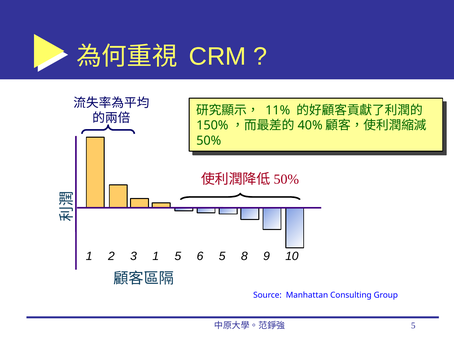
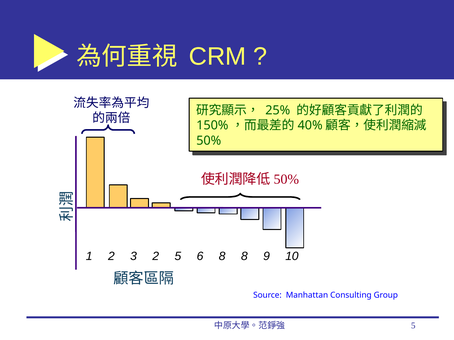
11%: 11% -> 25%
3 1: 1 -> 2
6 5: 5 -> 8
